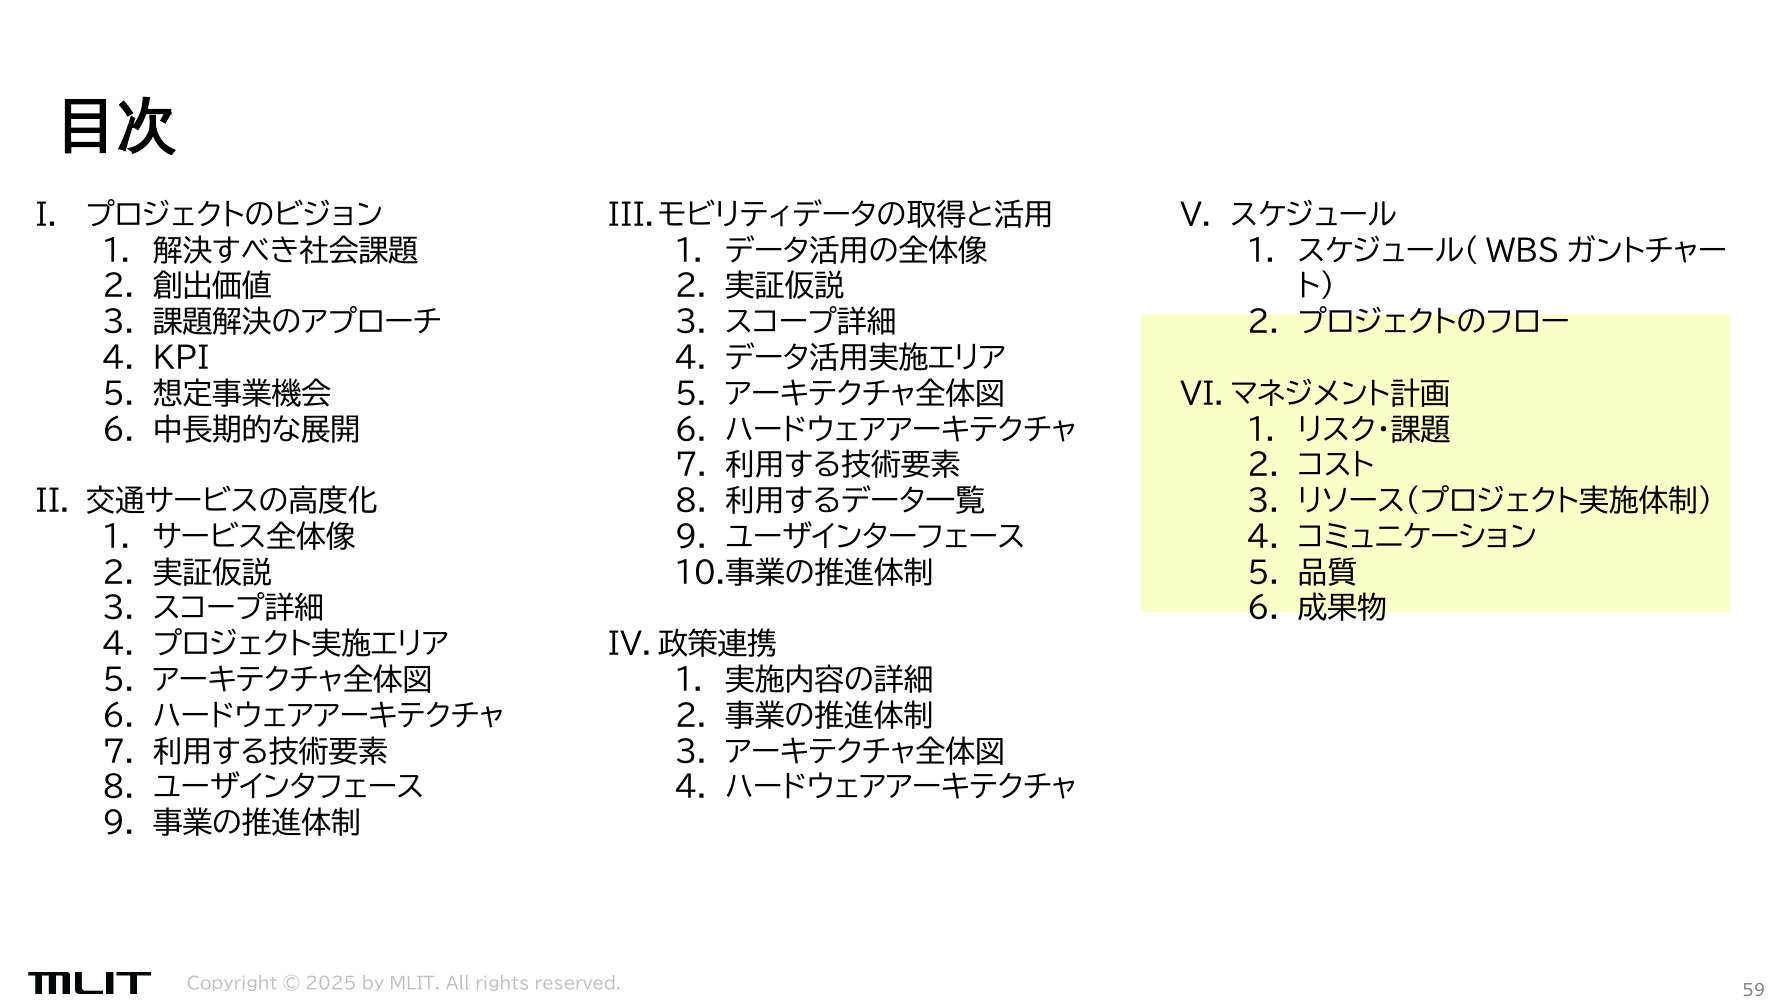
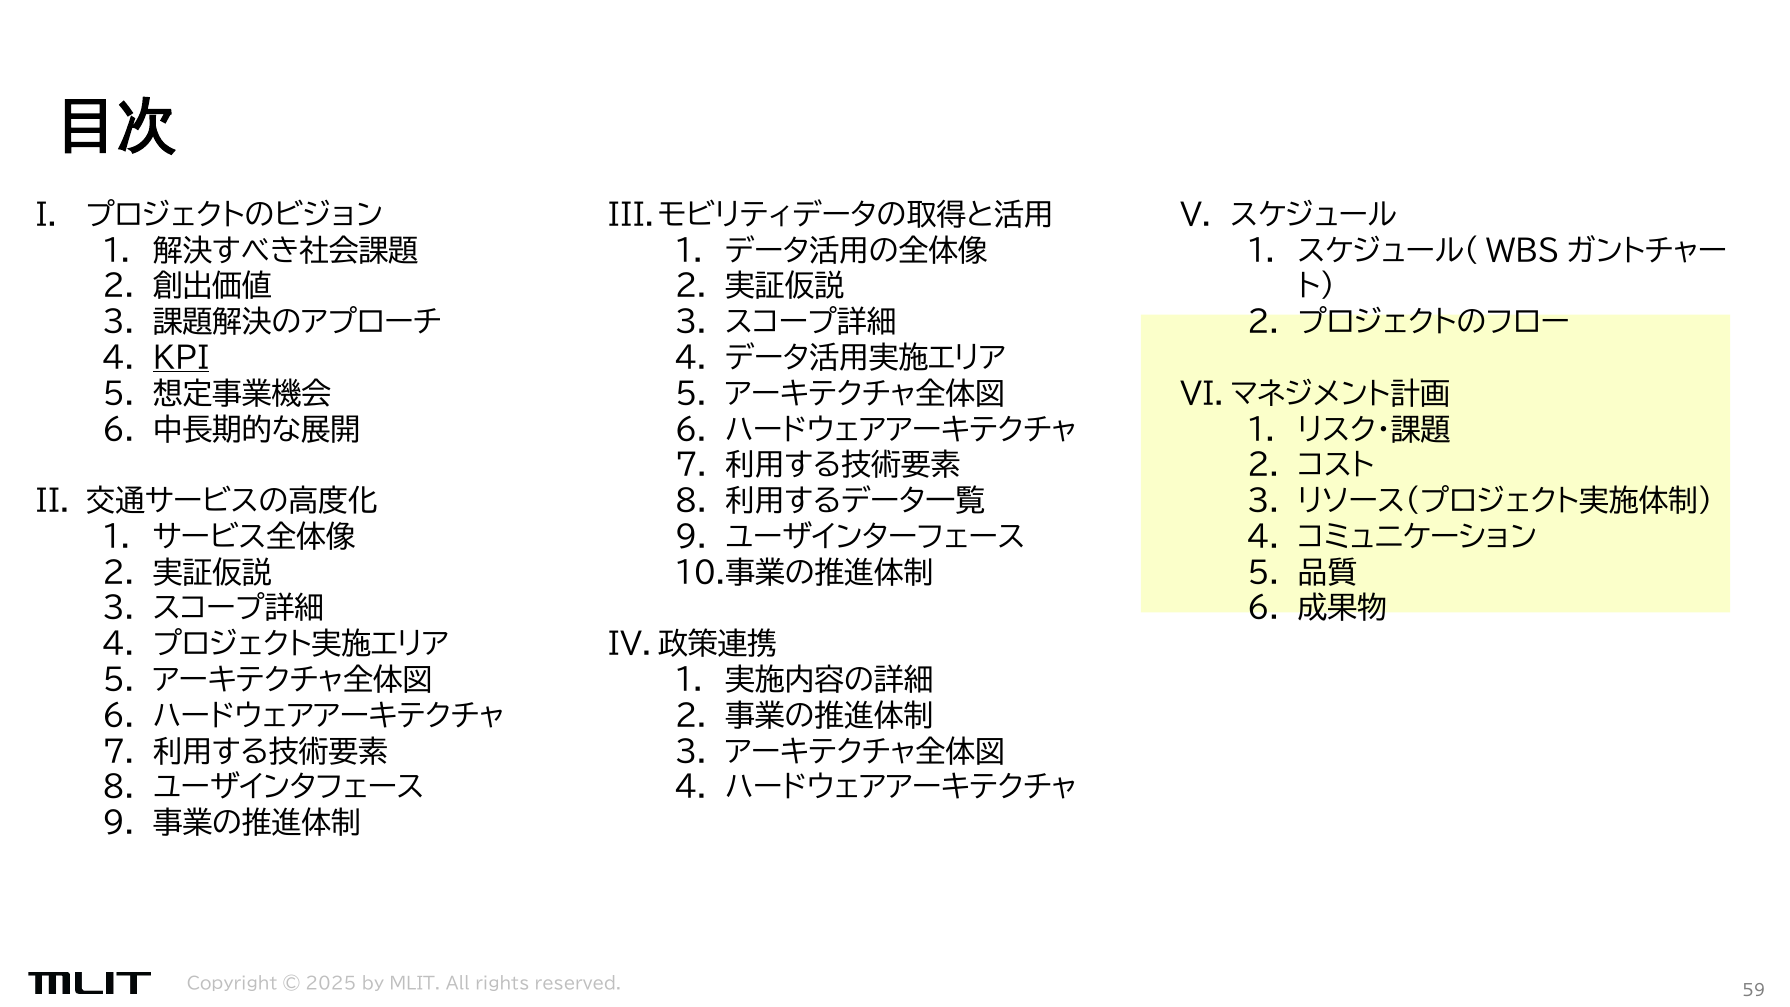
KPI underline: none -> present
